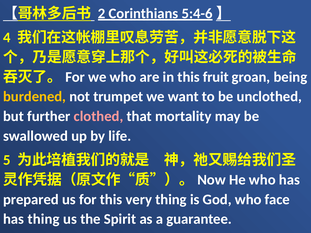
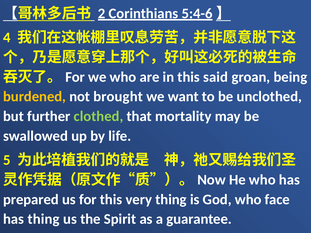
fruit: fruit -> said
trumpet: trumpet -> brought
clothed colour: pink -> light green
